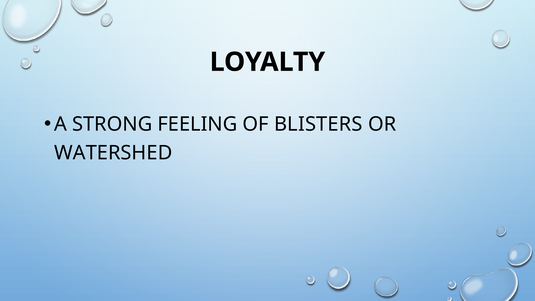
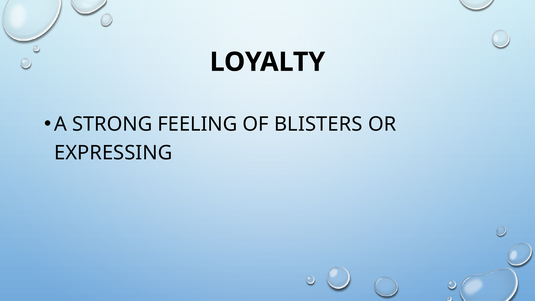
WATERSHED: WATERSHED -> EXPRESSING
